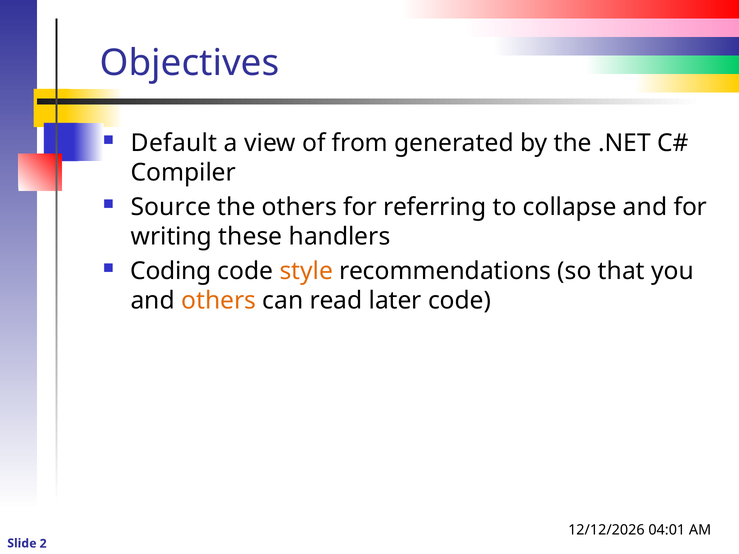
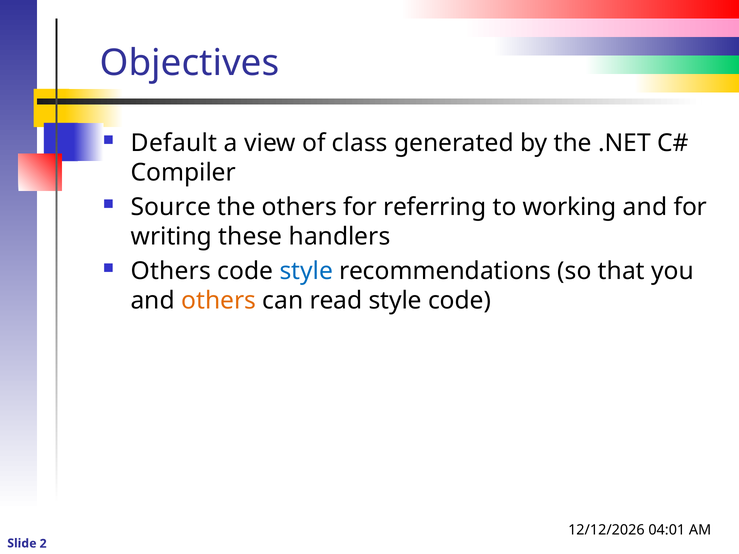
from: from -> class
collapse: collapse -> working
Coding at (171, 271): Coding -> Others
style at (306, 271) colour: orange -> blue
read later: later -> style
